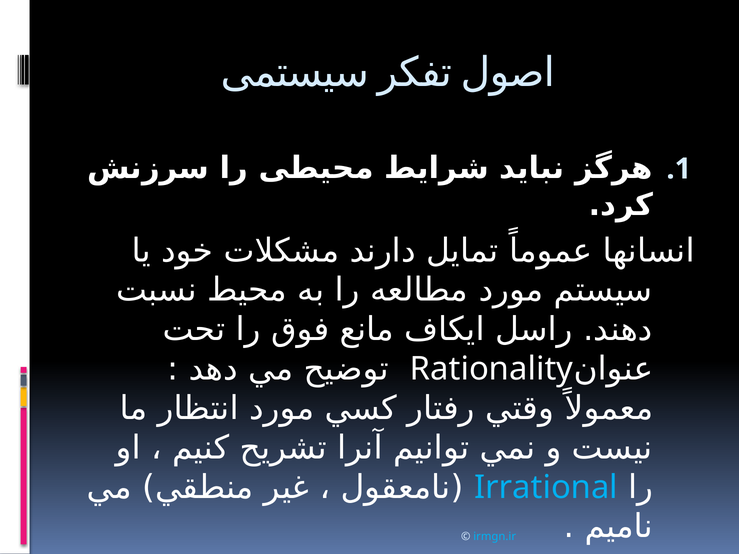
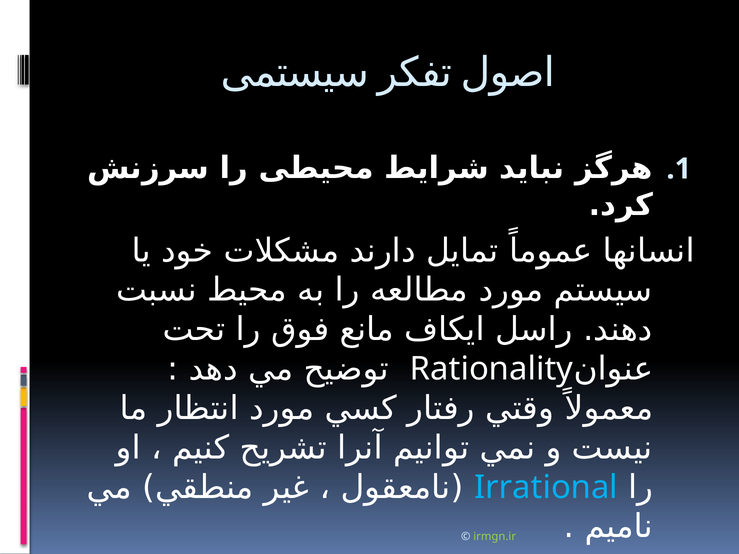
irmgn.ir colour: light blue -> light green
